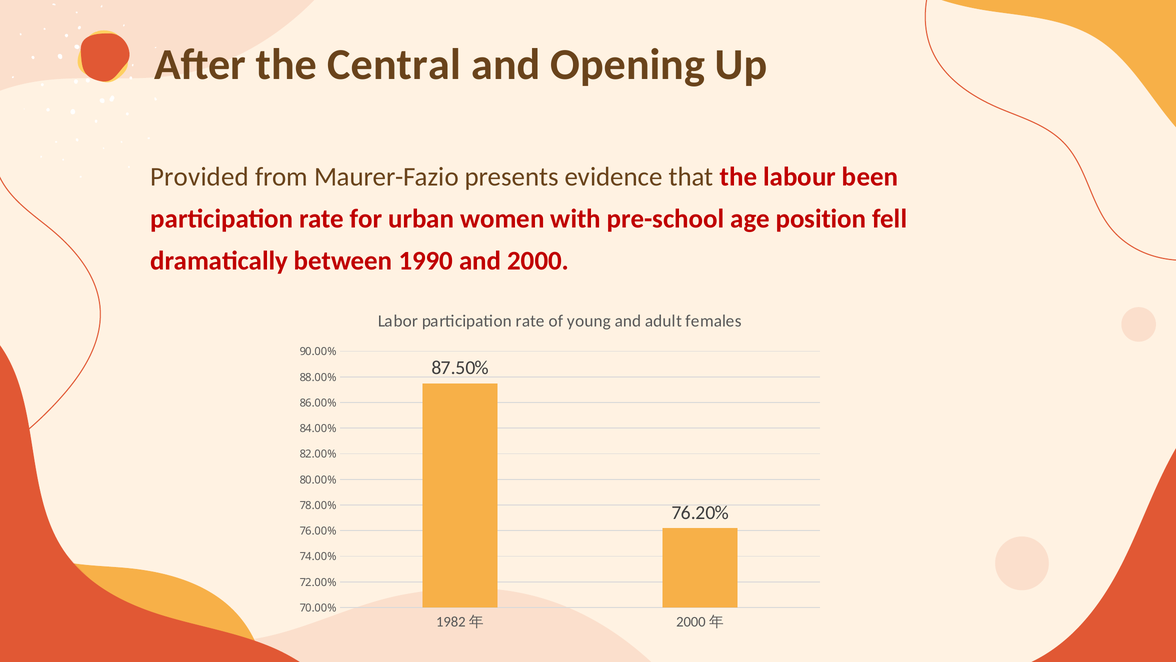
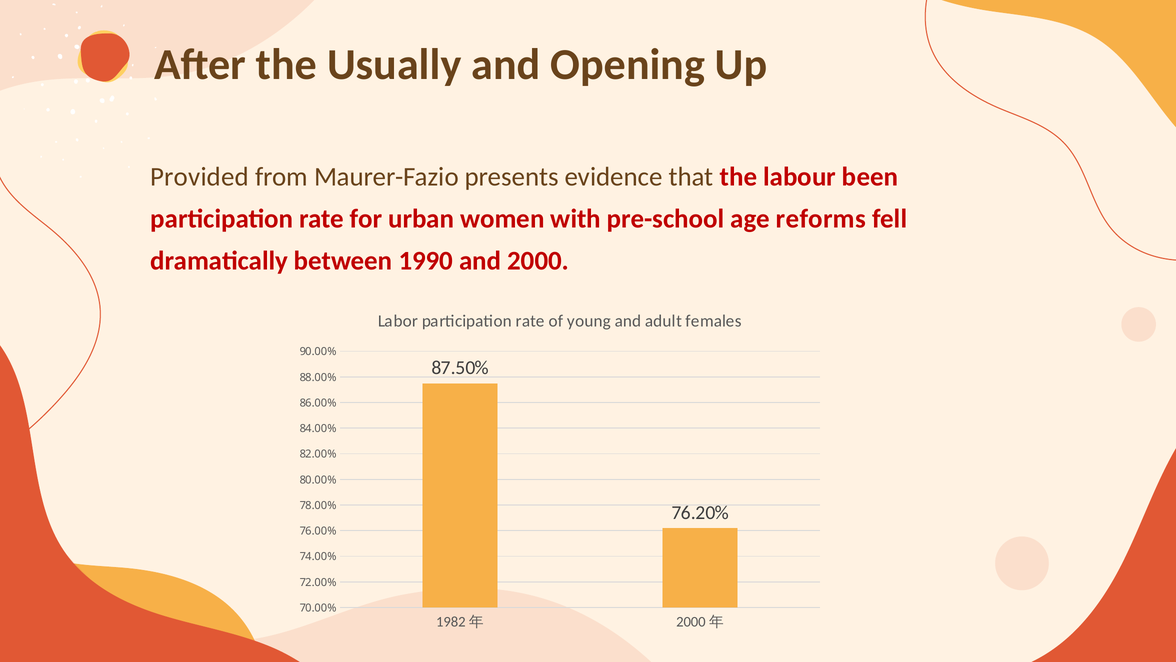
Central: Central -> Usually
position: position -> reforms
